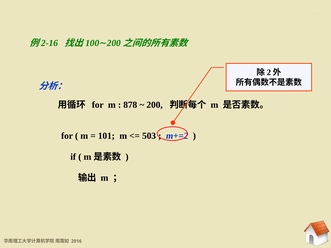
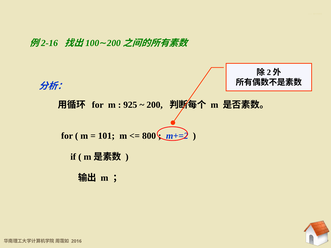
878: 878 -> 925
503: 503 -> 800
